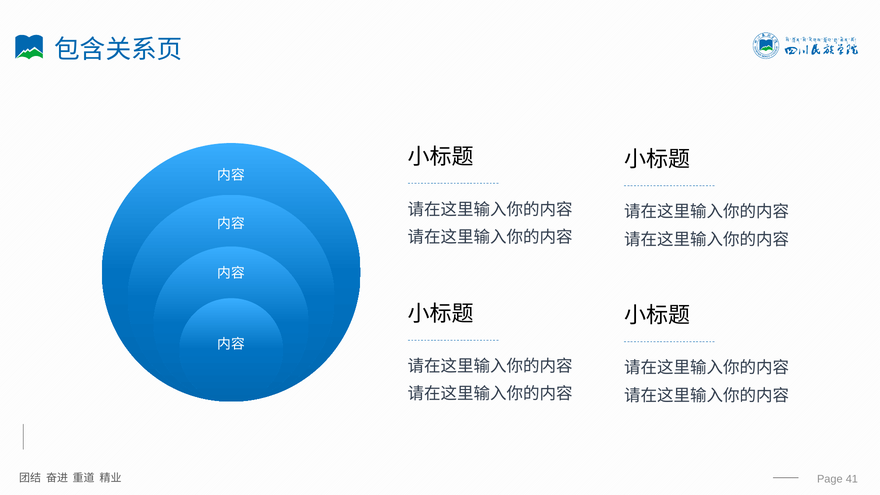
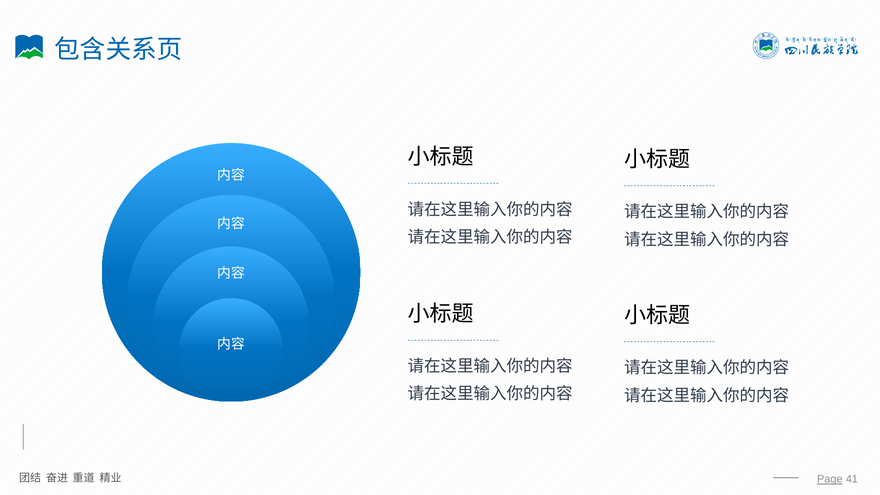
Page underline: none -> present
